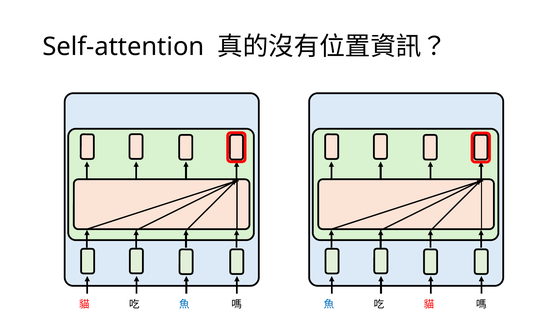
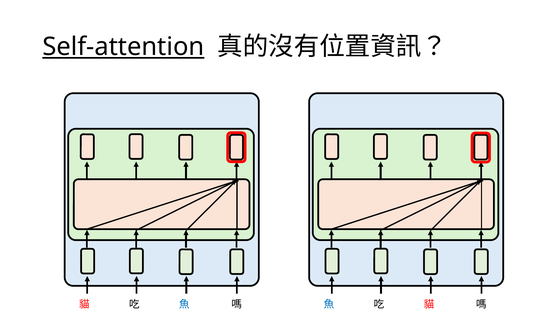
Self-attention underline: none -> present
